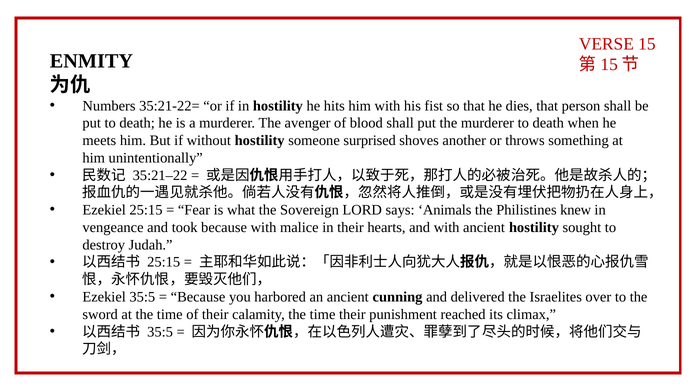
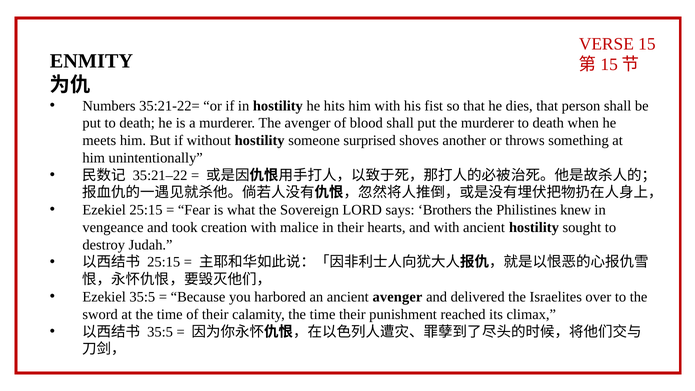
Animals: Animals -> Brothers
took because: because -> creation
ancient cunning: cunning -> avenger
